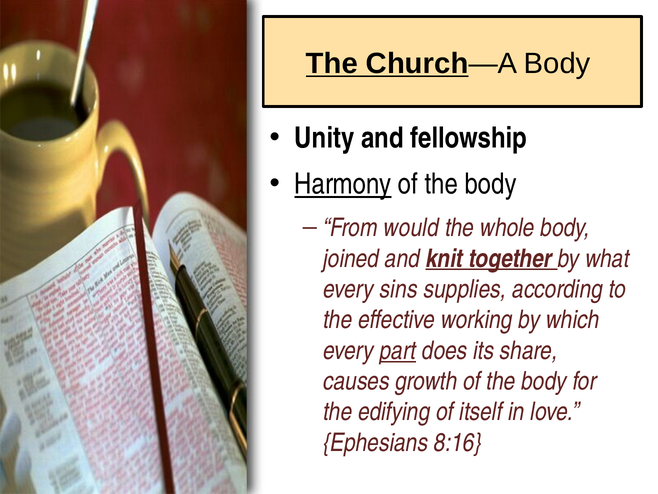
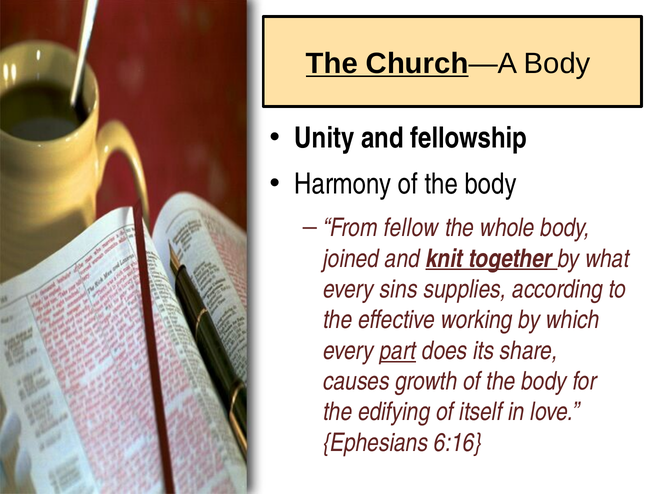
Harmony underline: present -> none
would: would -> fellow
8:16: 8:16 -> 6:16
